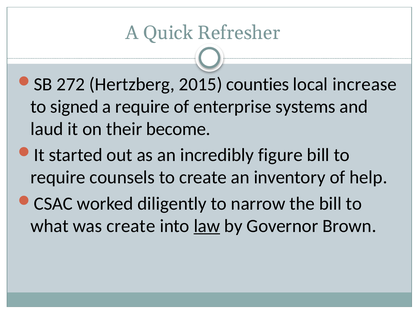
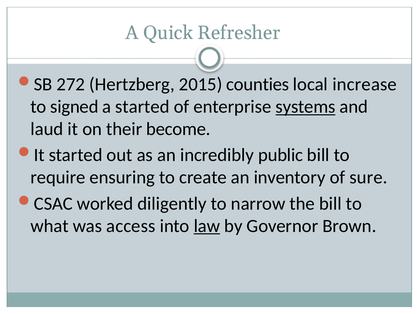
a require: require -> started
systems underline: none -> present
figure: figure -> public
counsels: counsels -> ensuring
help: help -> sure
was create: create -> access
